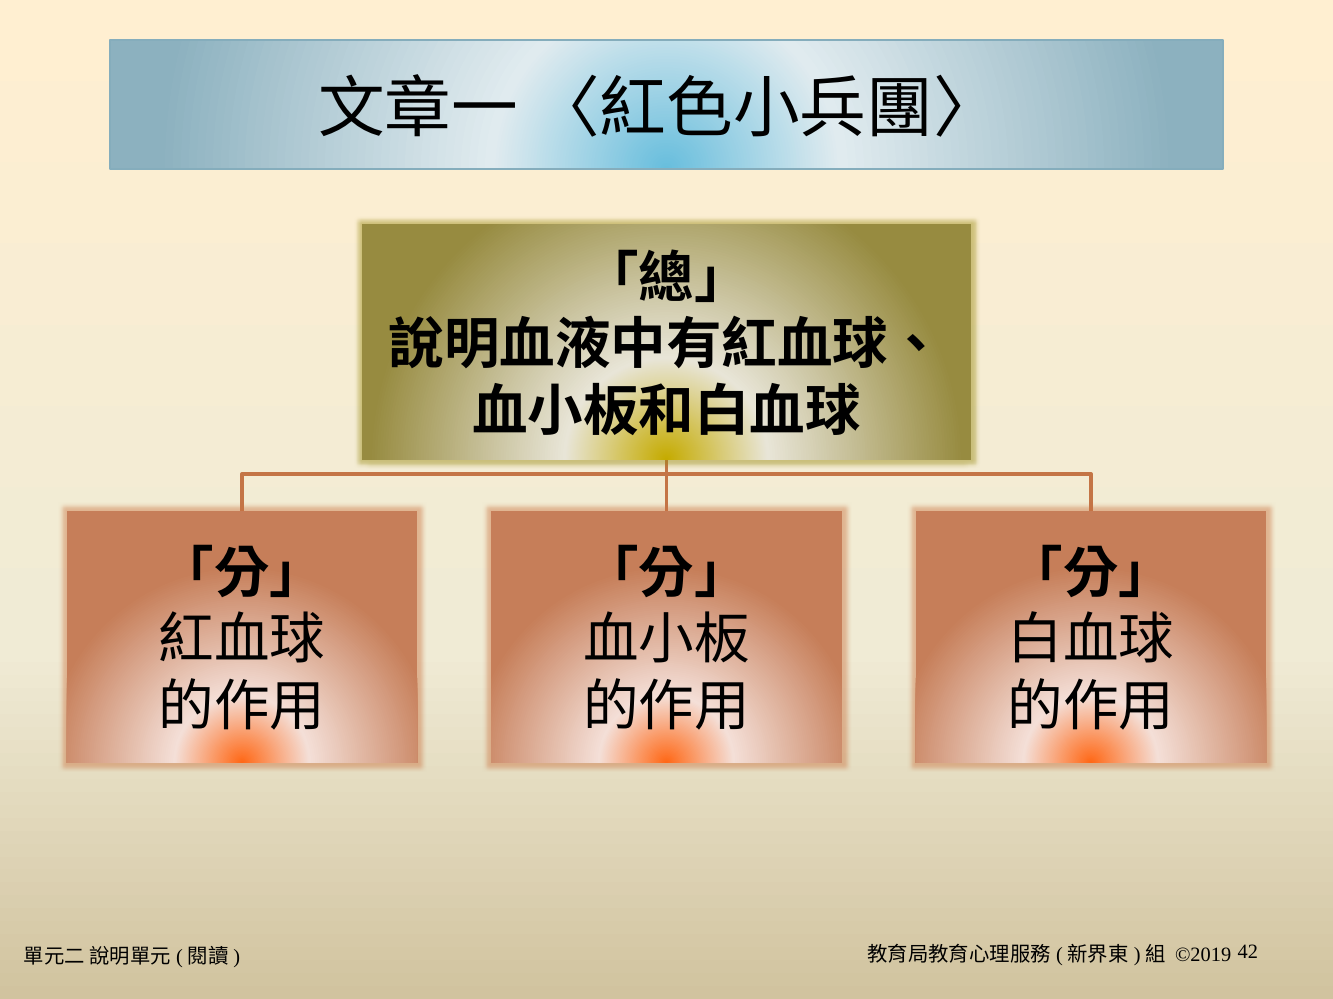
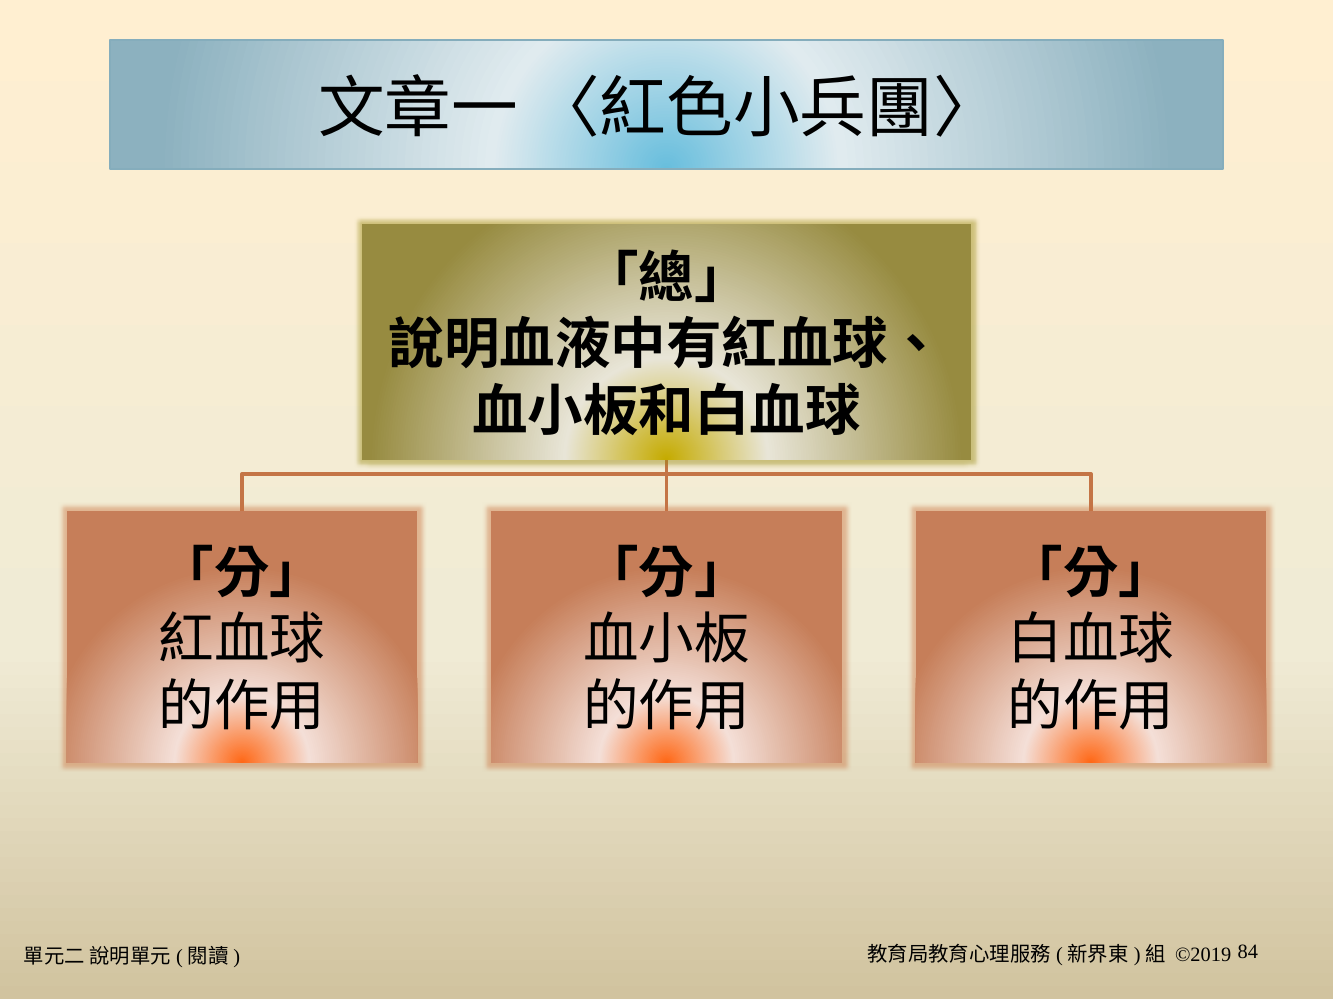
42: 42 -> 84
